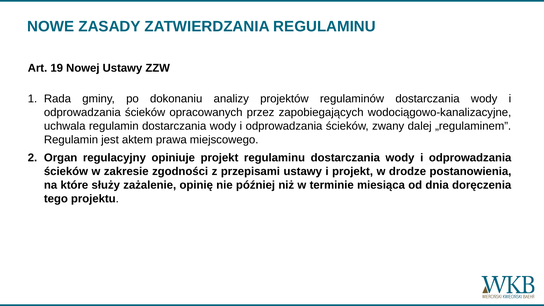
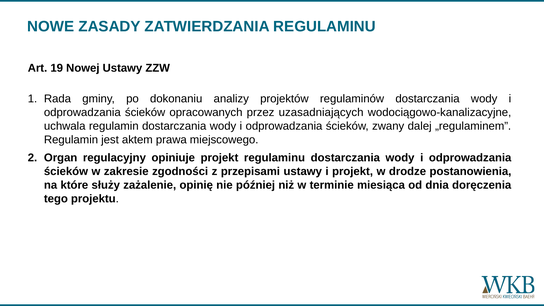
zapobiegających: zapobiegających -> uzasadniających
